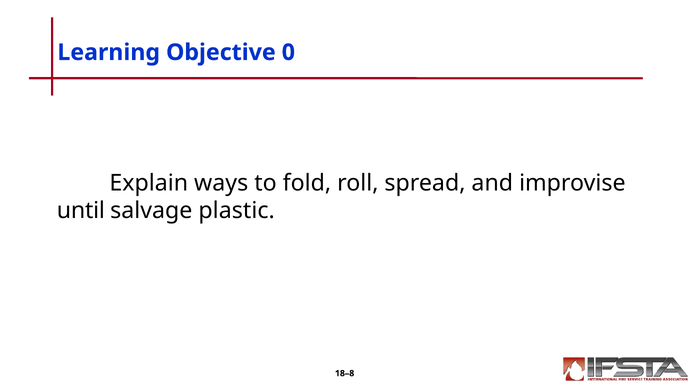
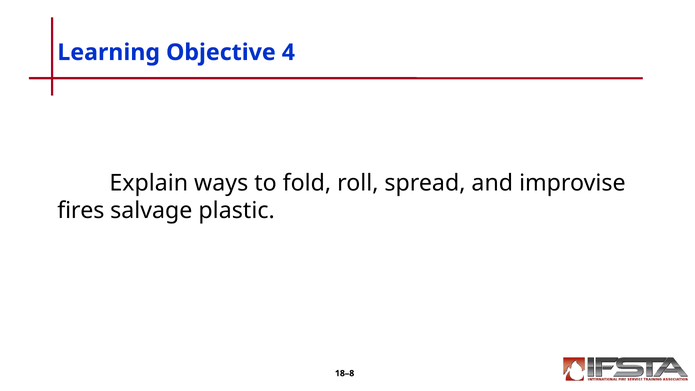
0: 0 -> 4
until: until -> fires
